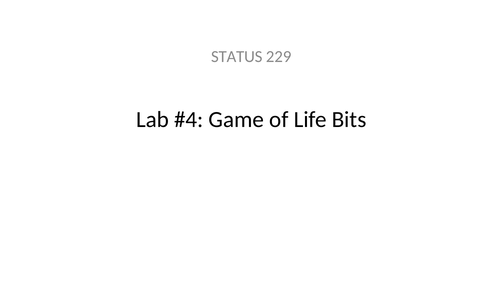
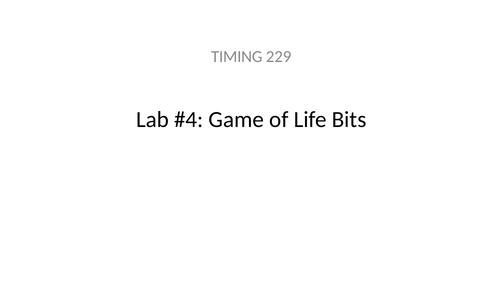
STATUS: STATUS -> TIMING
